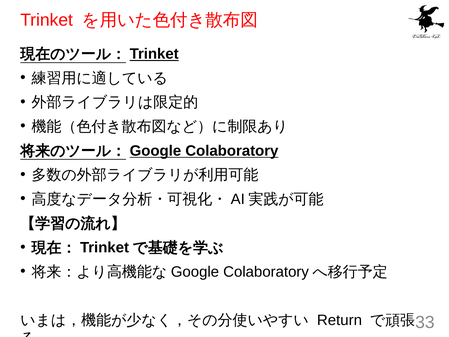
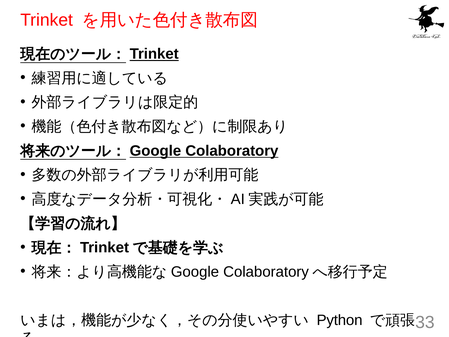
Return: Return -> Python
